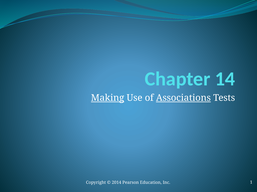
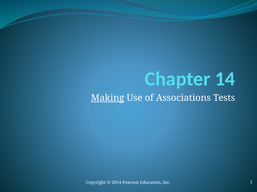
Associations underline: present -> none
